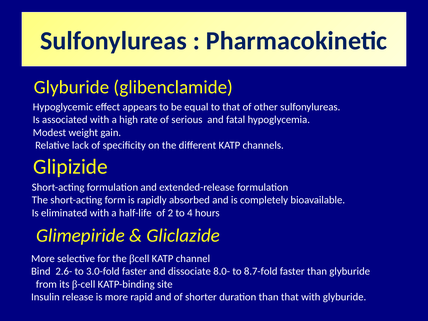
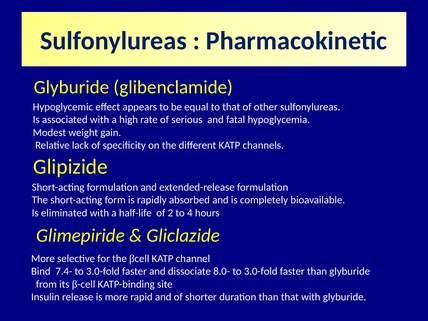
2.6-: 2.6- -> 7.4-
8.0- to 8.7-fold: 8.7-fold -> 3.0-fold
